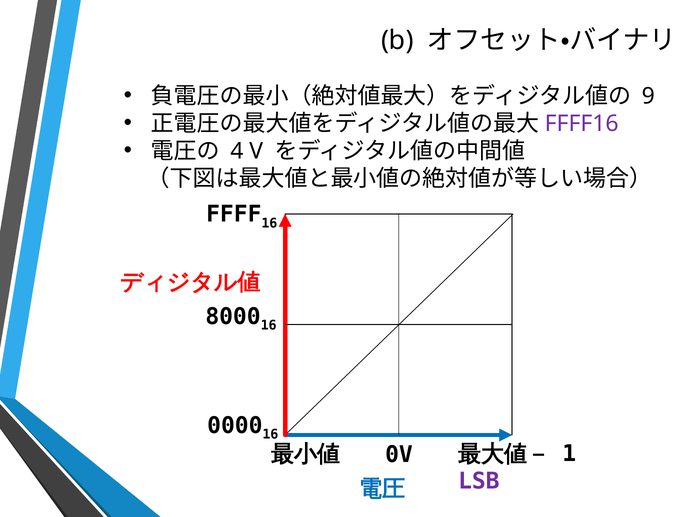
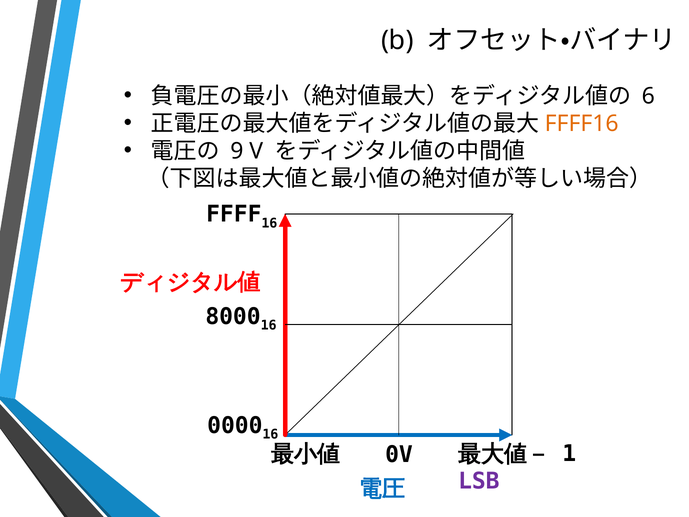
9: 9 -> 6
FFFF16 colour: purple -> orange
4: 4 -> 9
